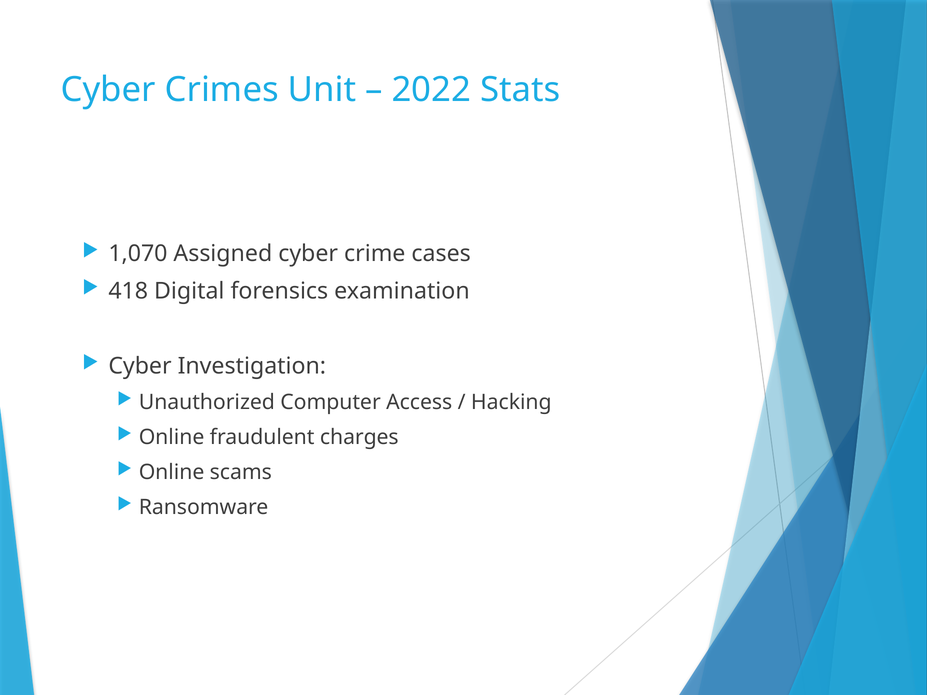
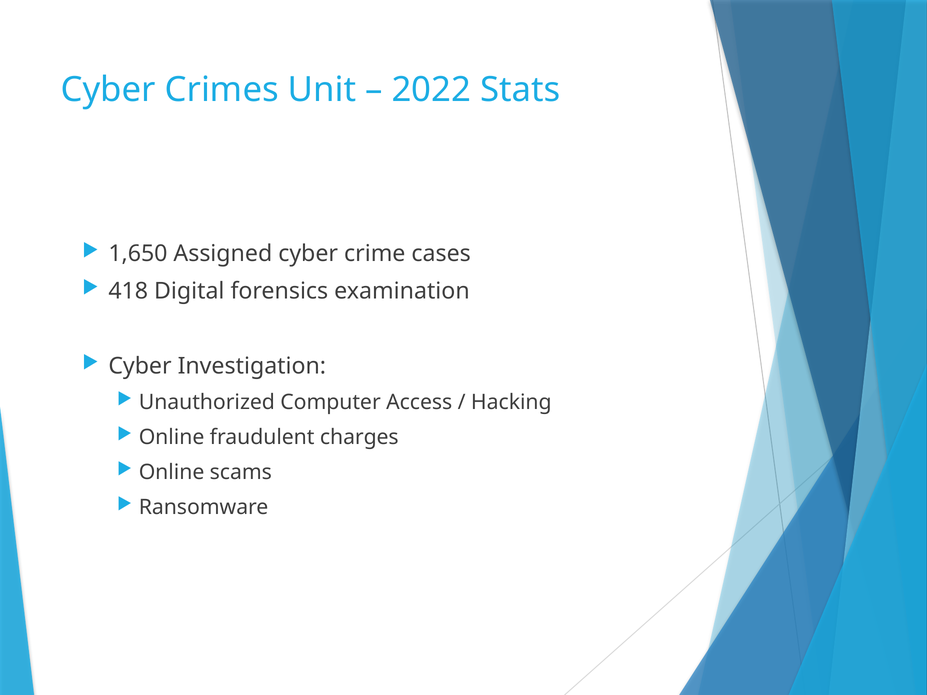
1,070: 1,070 -> 1,650
